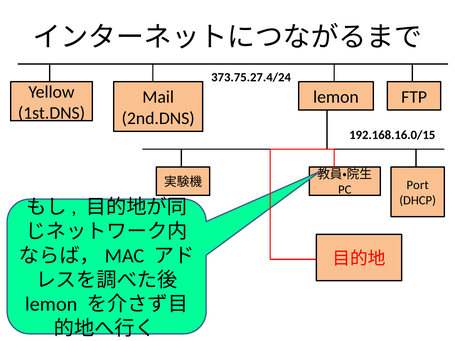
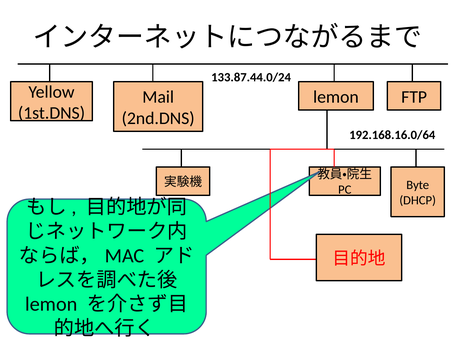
373.75.27.4/24: 373.75.27.4/24 -> 133.87.44.0/24
192.168.16.0/15: 192.168.16.0/15 -> 192.168.16.0/64
Port: Port -> Byte
